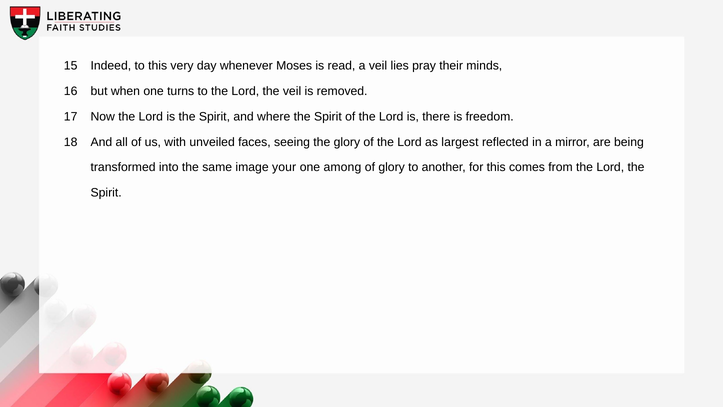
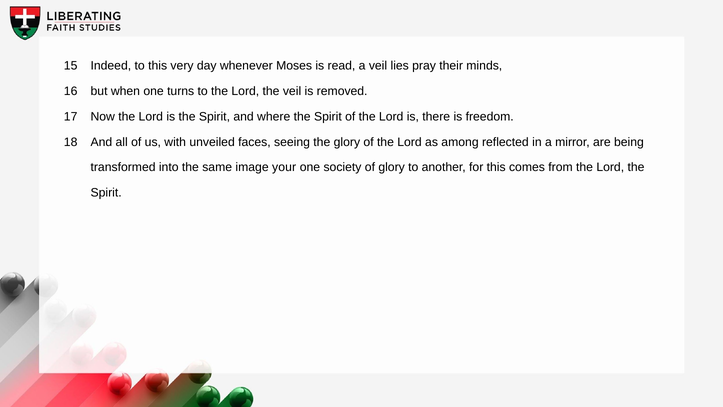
largest: largest -> among
among: among -> society
